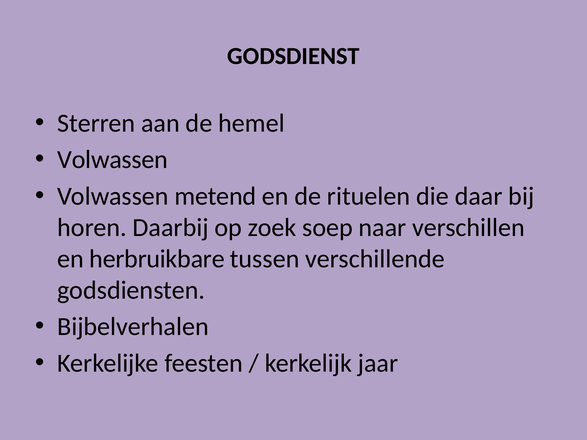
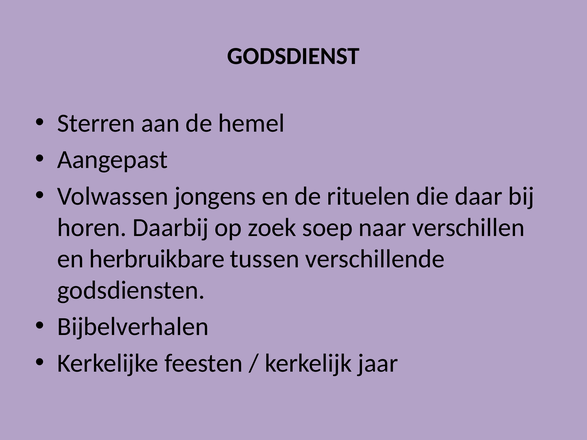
Volwassen at (113, 160): Volwassen -> Aangepast
metend: metend -> jongens
